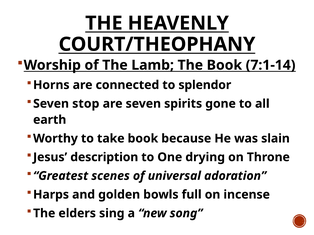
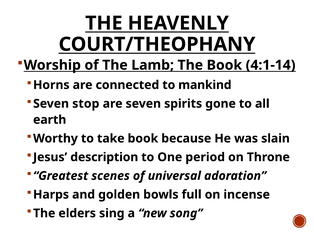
7:1-14: 7:1-14 -> 4:1-14
splendor: splendor -> mankind
drying: drying -> period
